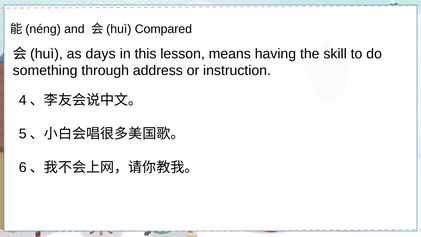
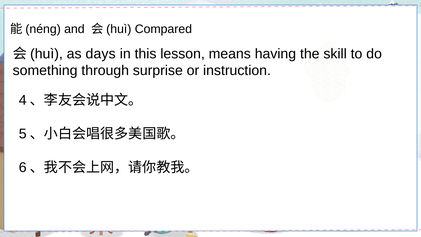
address: address -> surprise
